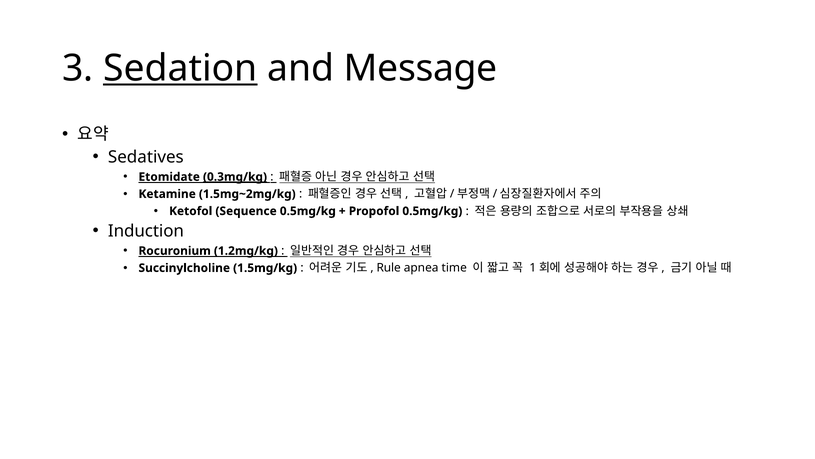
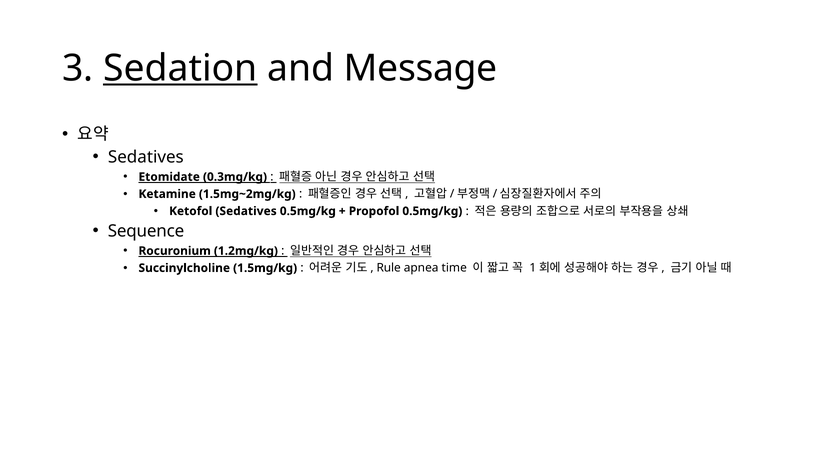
0.3mg/kg underline: present -> none
Ketofol Sequence: Sequence -> Sedatives
Induction: Induction -> Sequence
